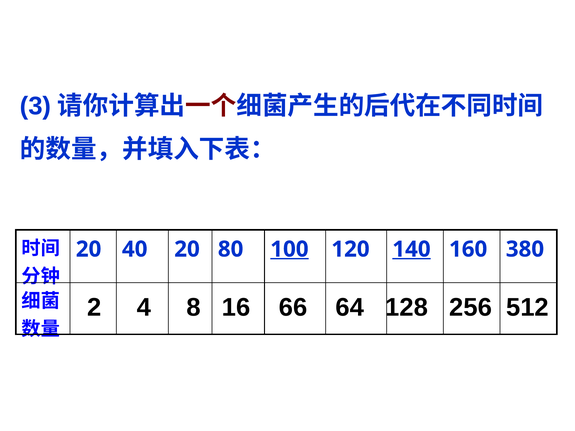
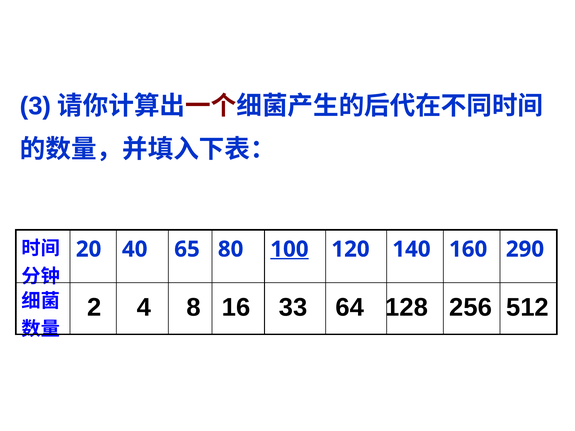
40 20: 20 -> 65
140 underline: present -> none
380: 380 -> 290
66: 66 -> 33
